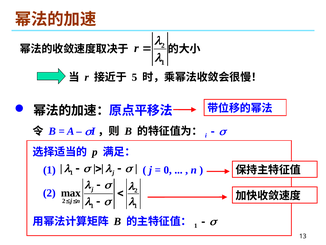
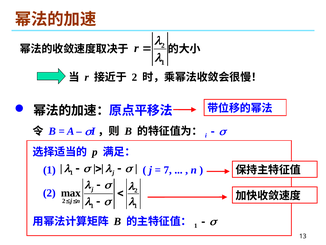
5 at (134, 77): 5 -> 2
0: 0 -> 7
